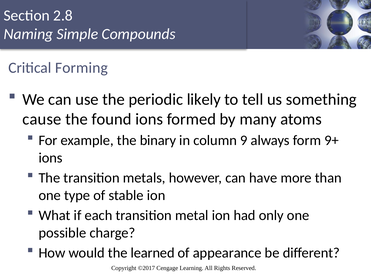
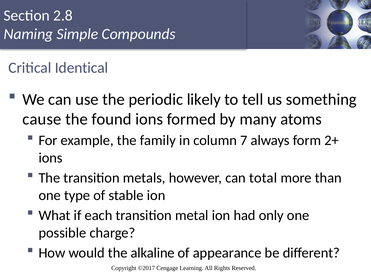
Forming: Forming -> Identical
binary: binary -> family
9: 9 -> 7
9+: 9+ -> 2+
have: have -> total
learned: learned -> alkaline
